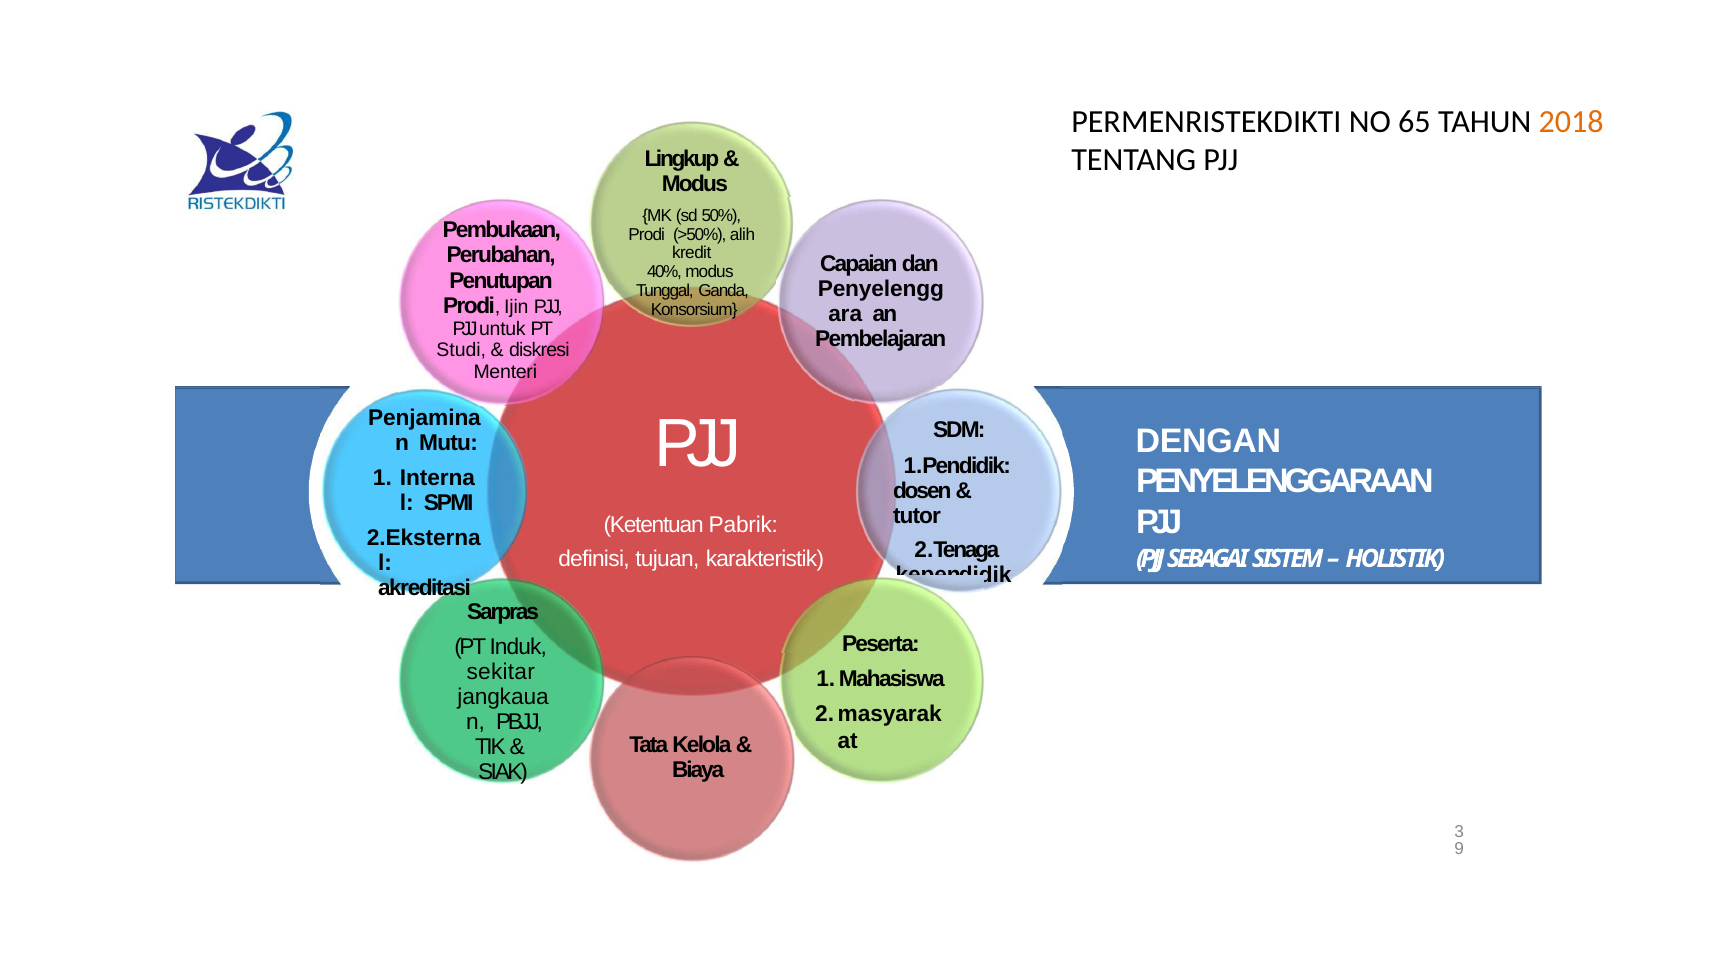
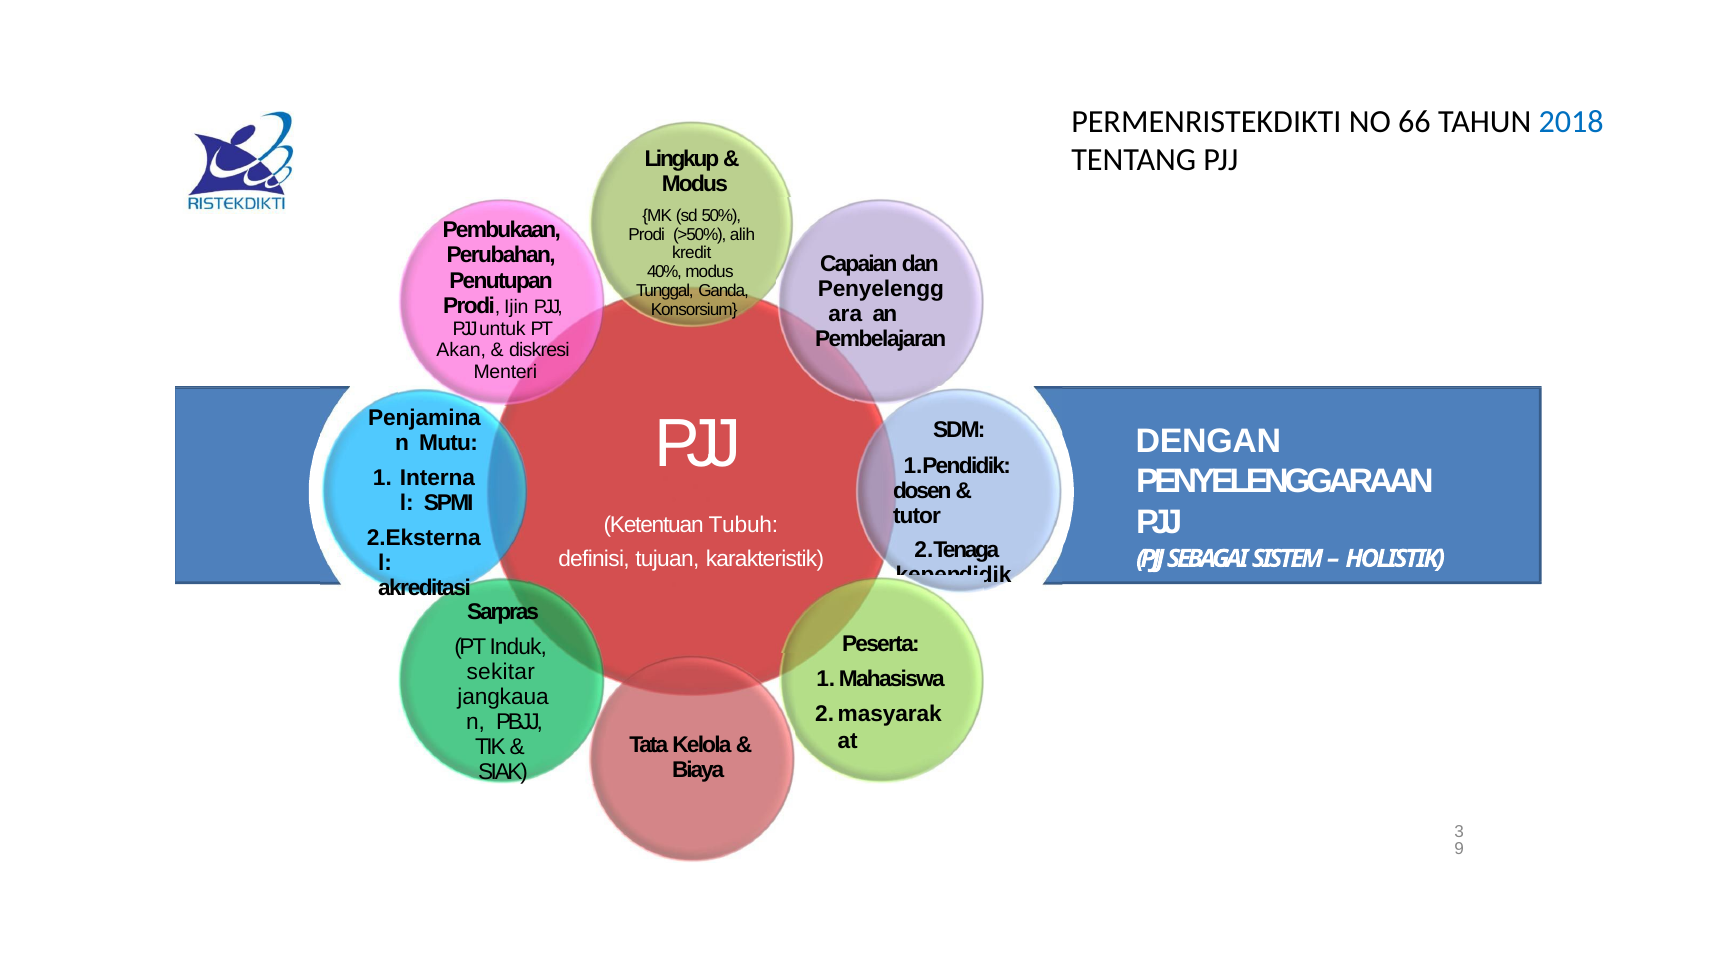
65: 65 -> 66
2018 colour: orange -> blue
Studi: Studi -> Akan
Pabrik: Pabrik -> Tubuh
